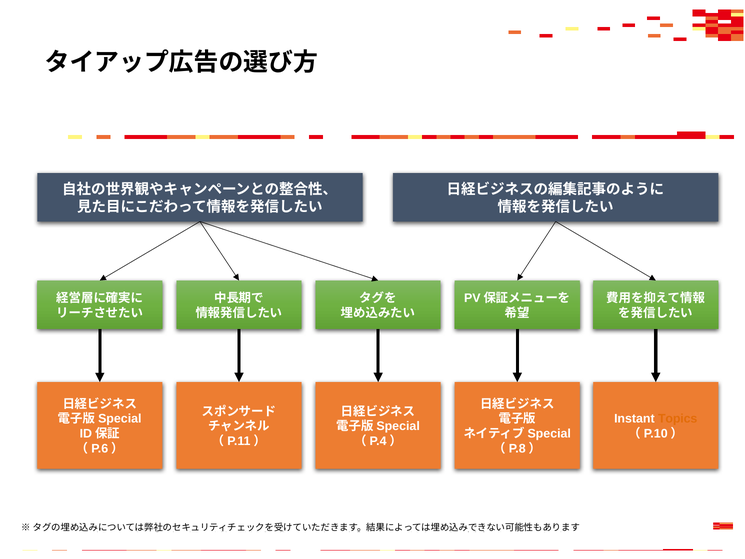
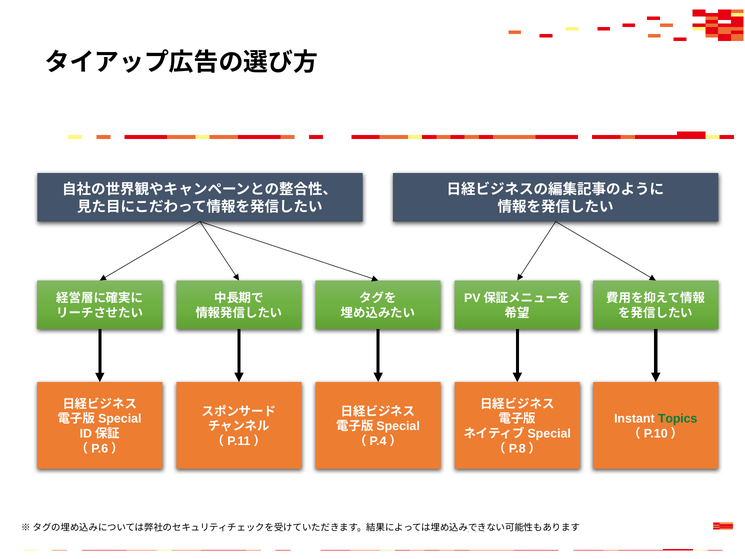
Topics colour: orange -> green
